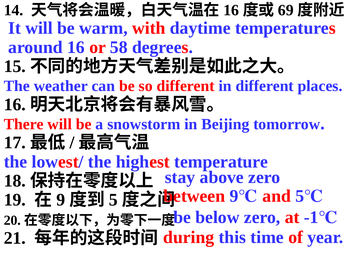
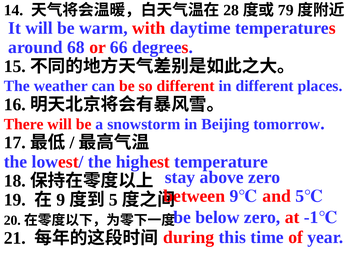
16 at (231, 10): 16 -> 28
69: 69 -> 79
around 16: 16 -> 68
58: 58 -> 66
